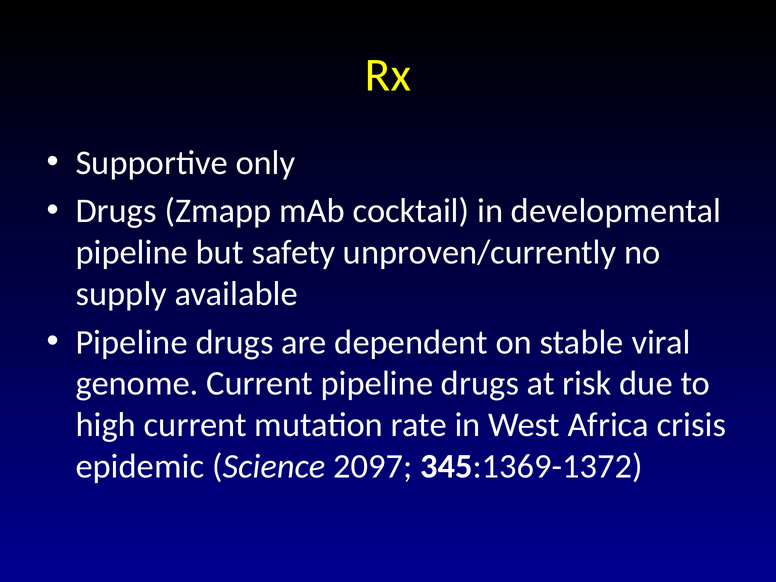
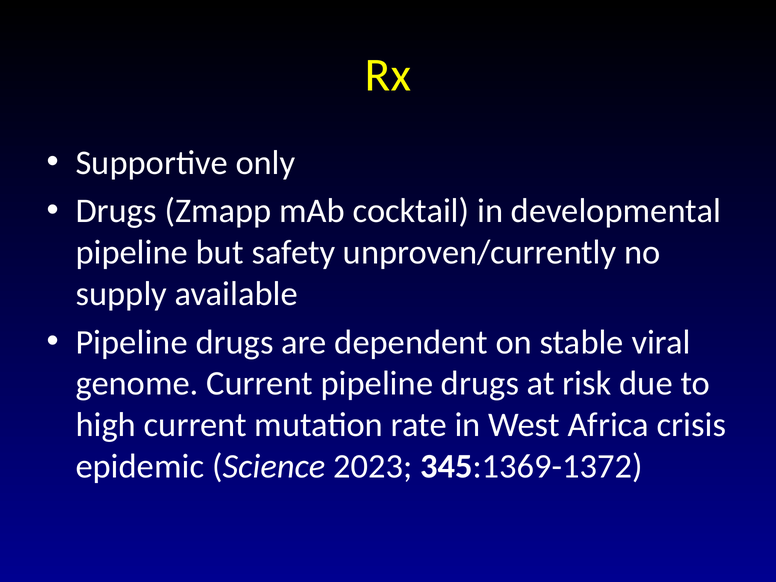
2097: 2097 -> 2023
